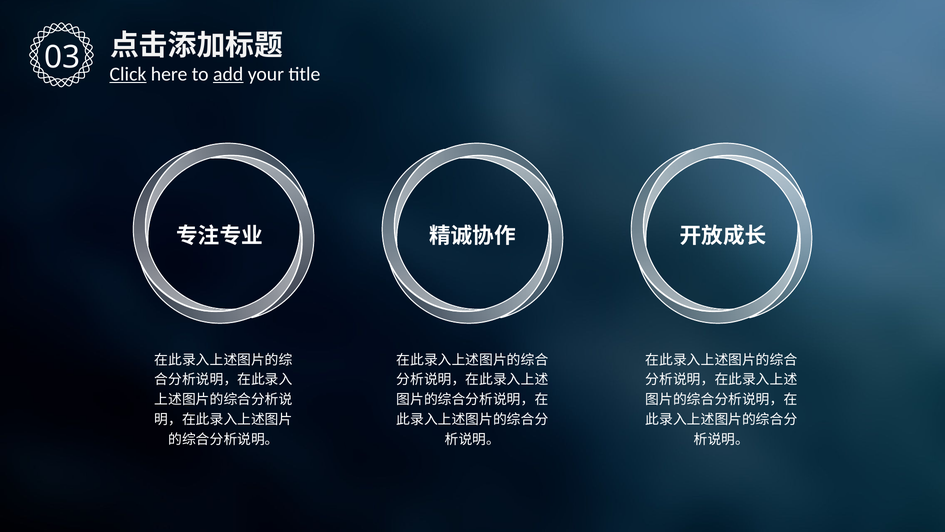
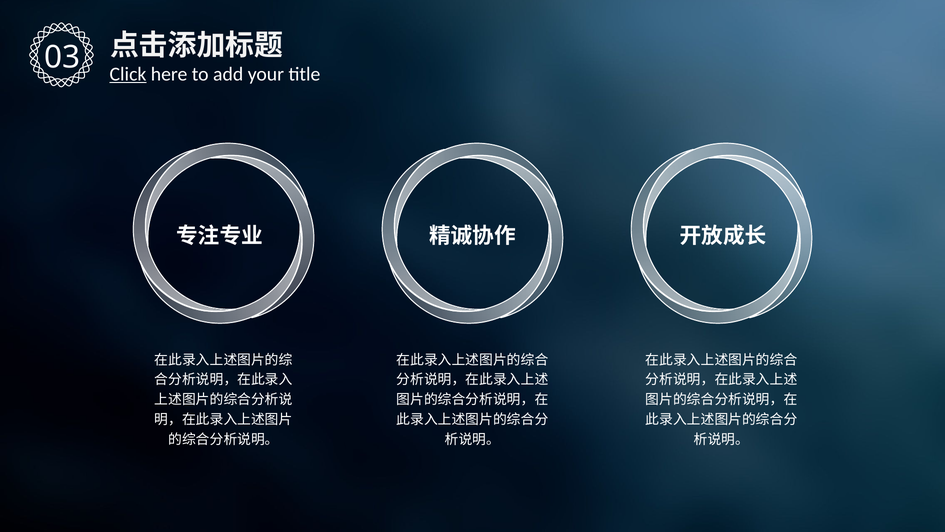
add underline: present -> none
